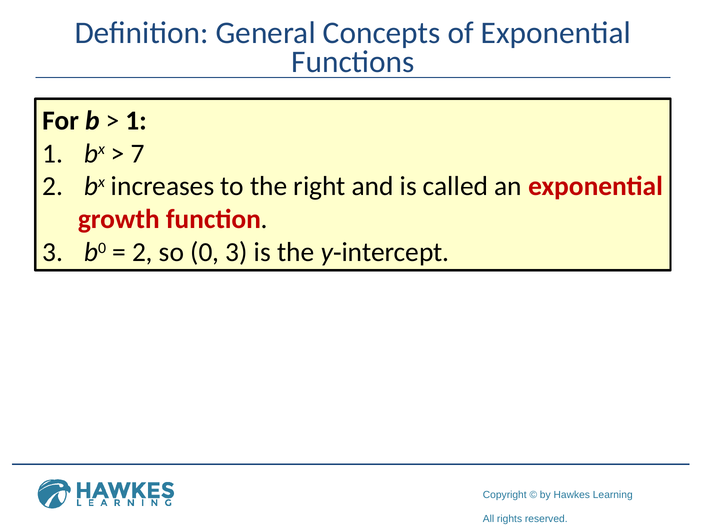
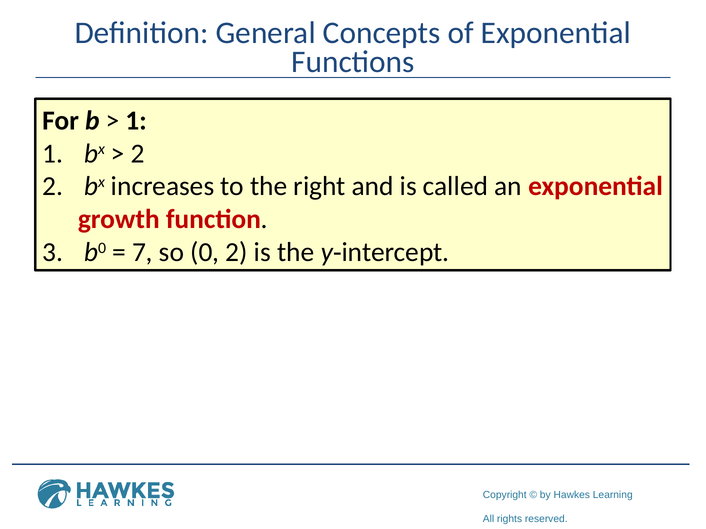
7 at (138, 154): 7 -> 2
2 at (142, 253): 2 -> 7
0 3: 3 -> 2
